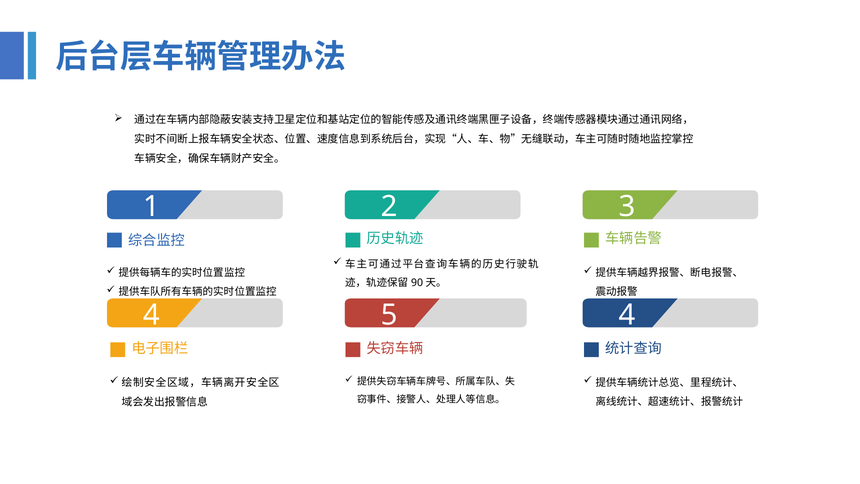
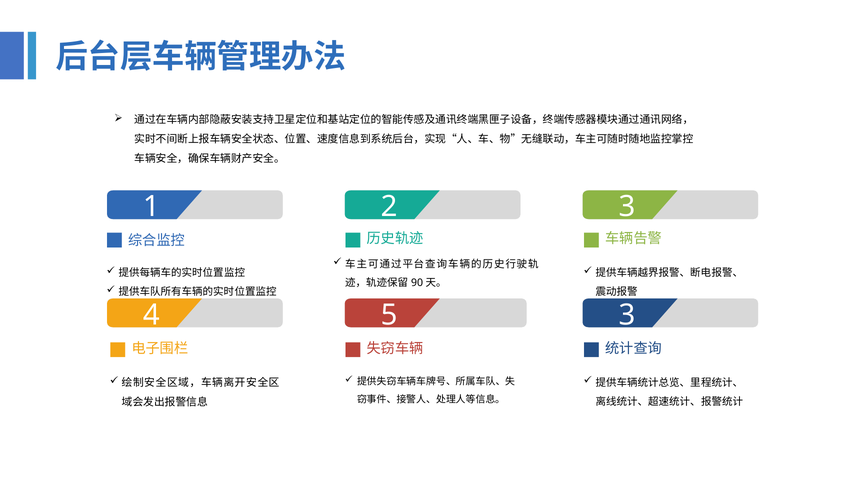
5 4: 4 -> 3
